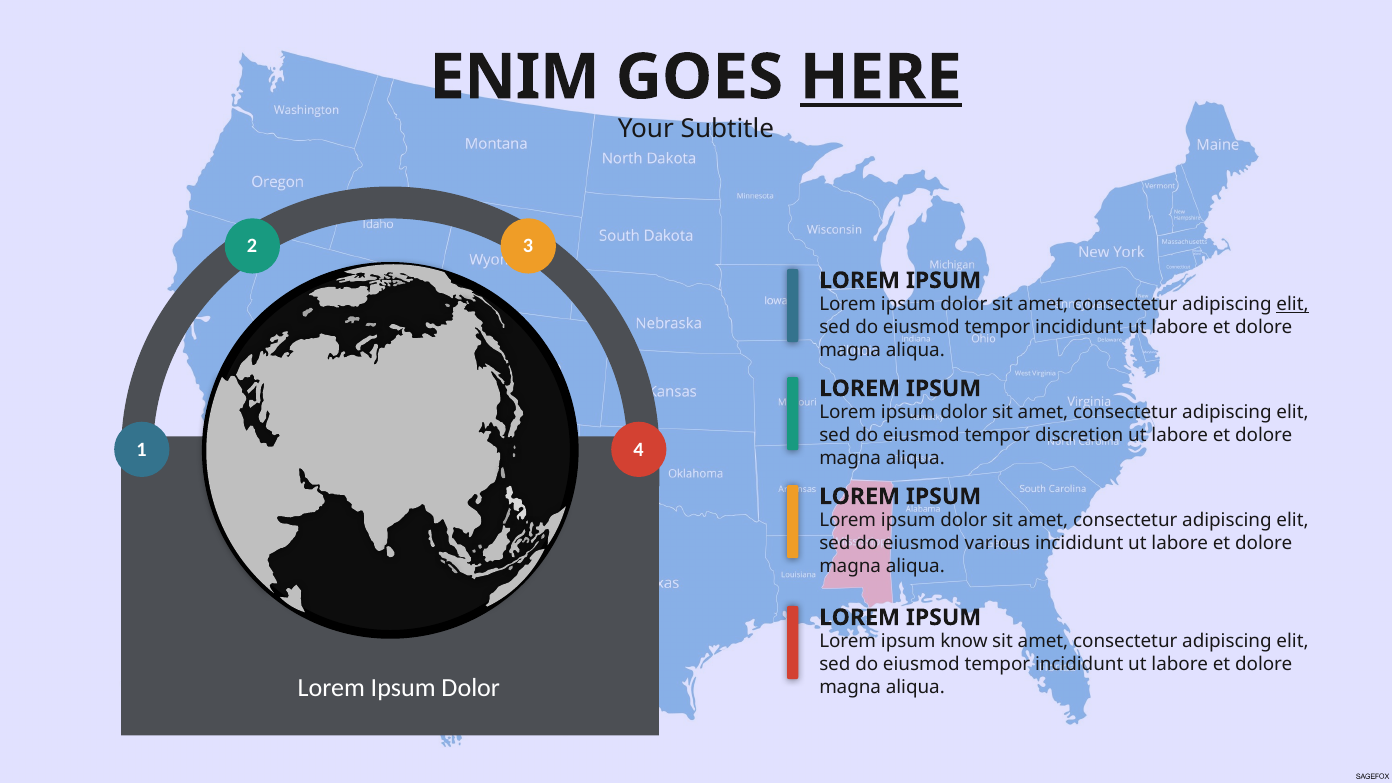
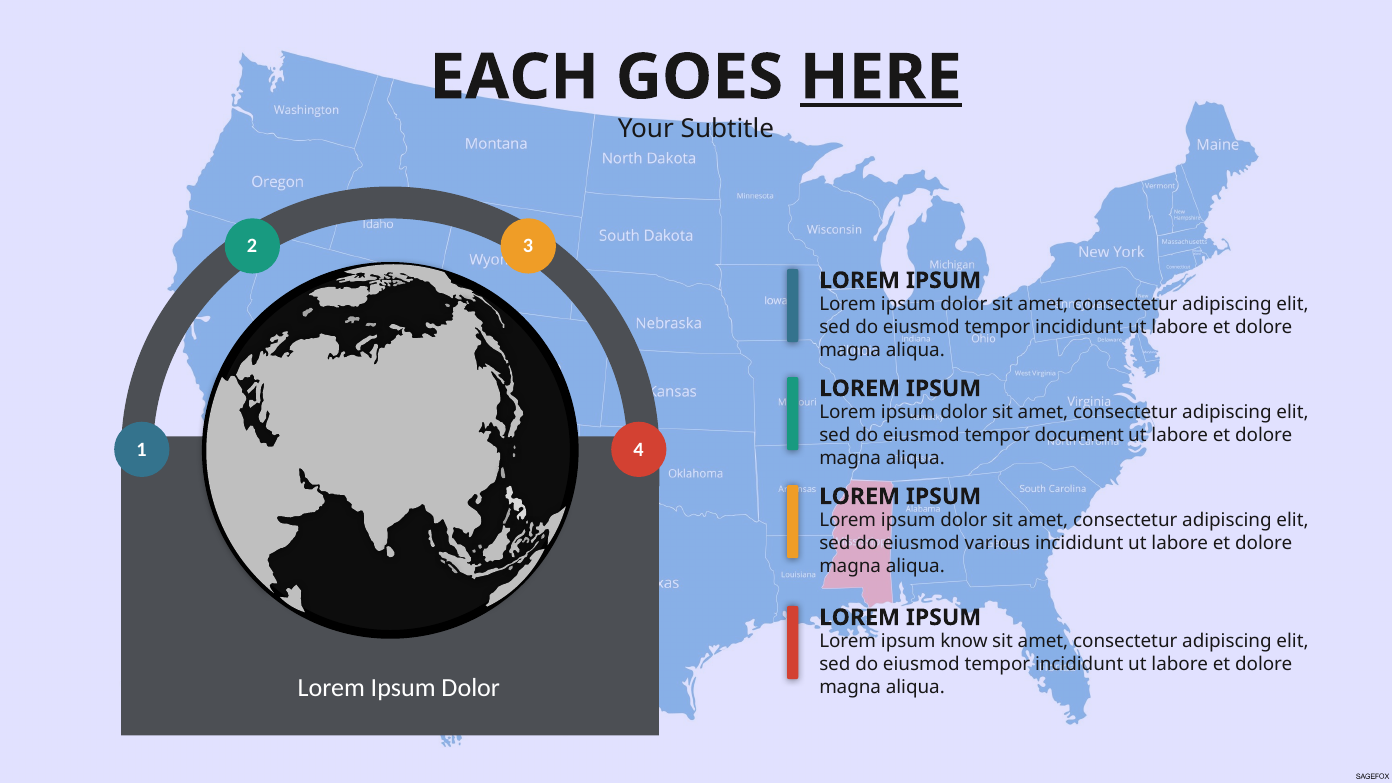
ENIM: ENIM -> EACH
elit at (1293, 305) underline: present -> none
discretion: discretion -> document
